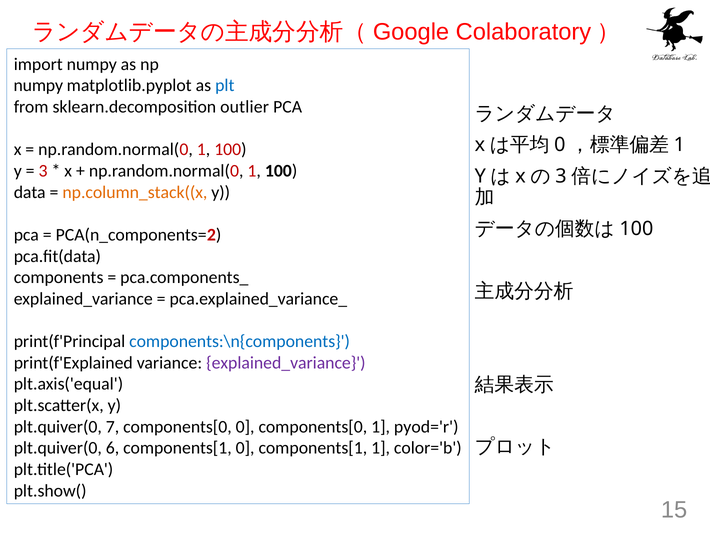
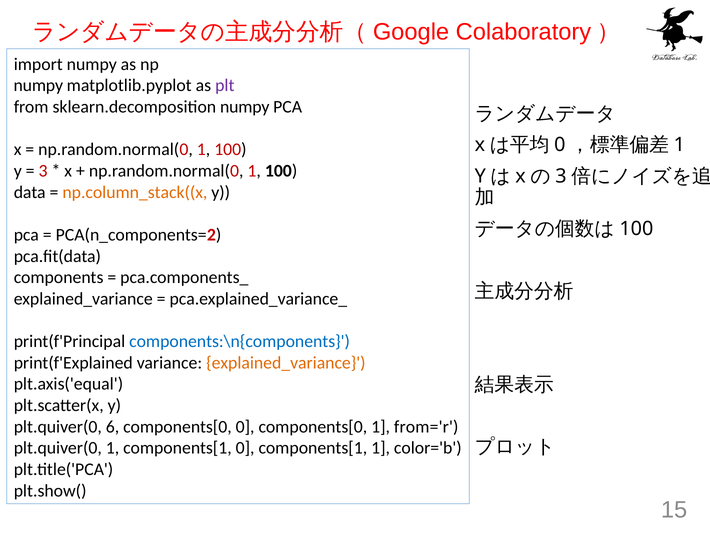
plt colour: blue -> purple
sklearn.decomposition outlier: outlier -> numpy
explained_variance at (286, 362) colour: purple -> orange
7: 7 -> 6
pyod='r: pyod='r -> from='r
plt.quiver(0 6: 6 -> 1
